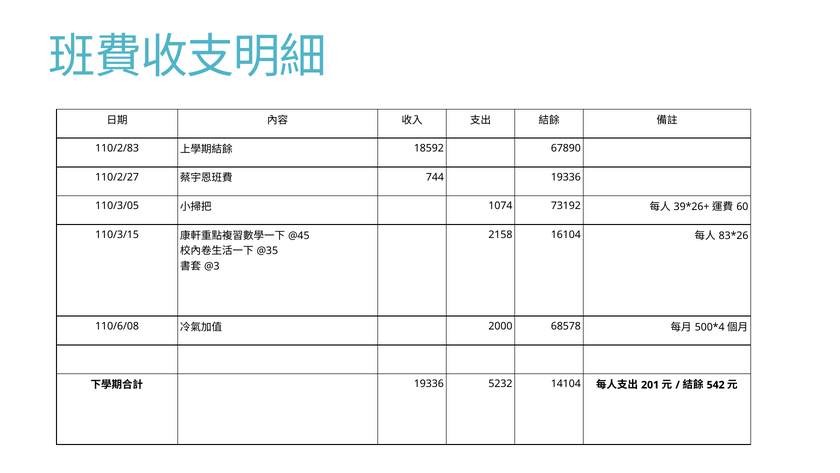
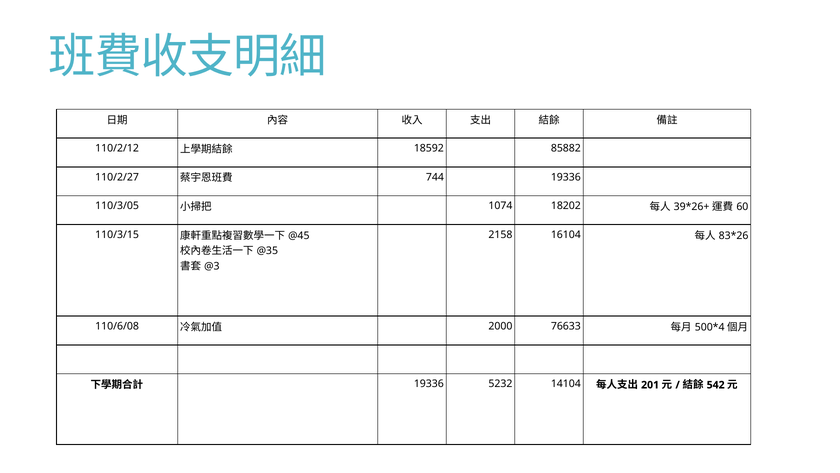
110/2/83: 110/2/83 -> 110/2/12
67890: 67890 -> 85882
73192: 73192 -> 18202
68578: 68578 -> 76633
